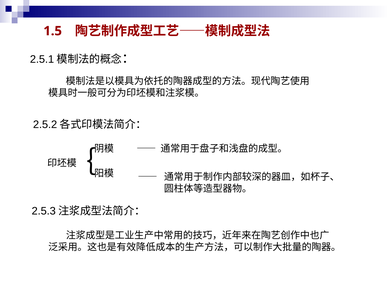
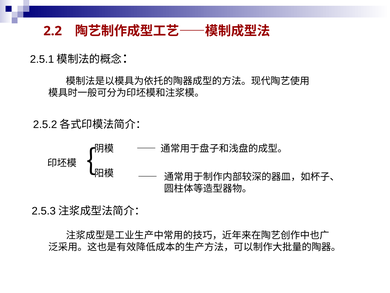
1.5: 1.5 -> 2.2
